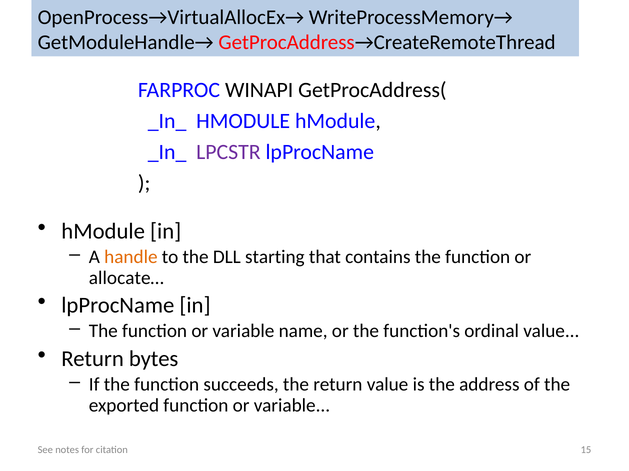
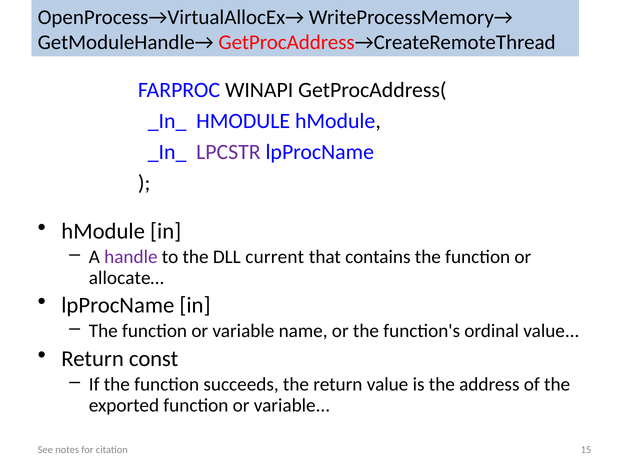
handle colour: orange -> purple
starting: starting -> current
bytes: bytes -> const
